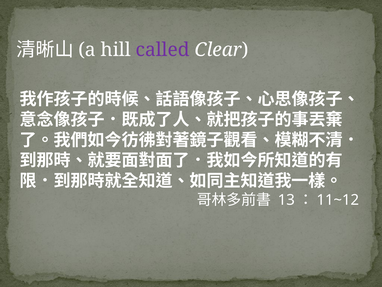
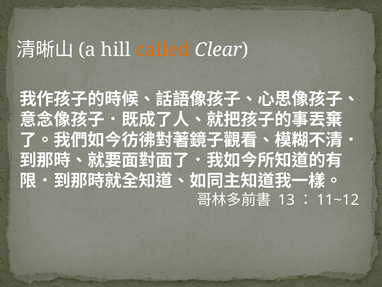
called colour: purple -> orange
